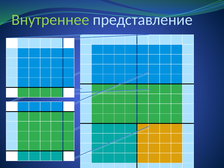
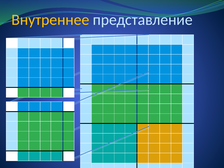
Внутреннее colour: light green -> yellow
